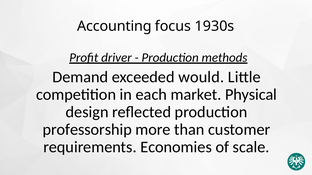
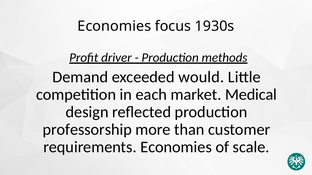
Accounting at (114, 26): Accounting -> Economies
Physical: Physical -> Medical
